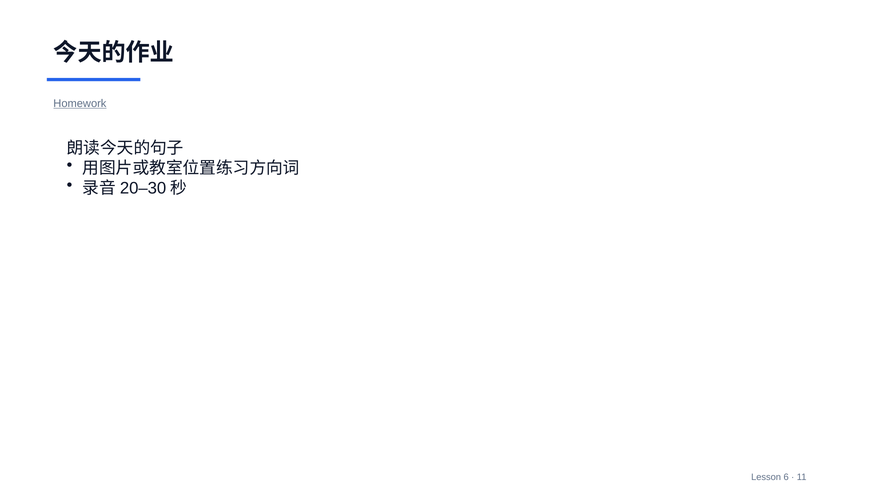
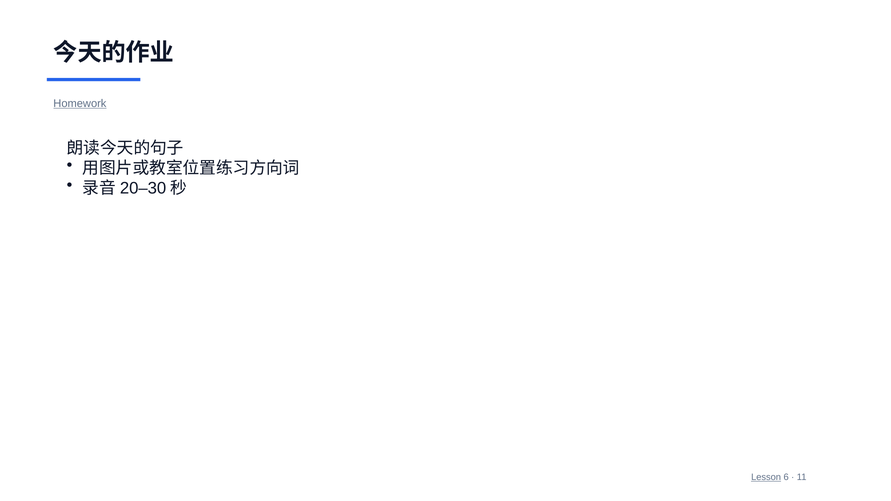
Lesson underline: none -> present
